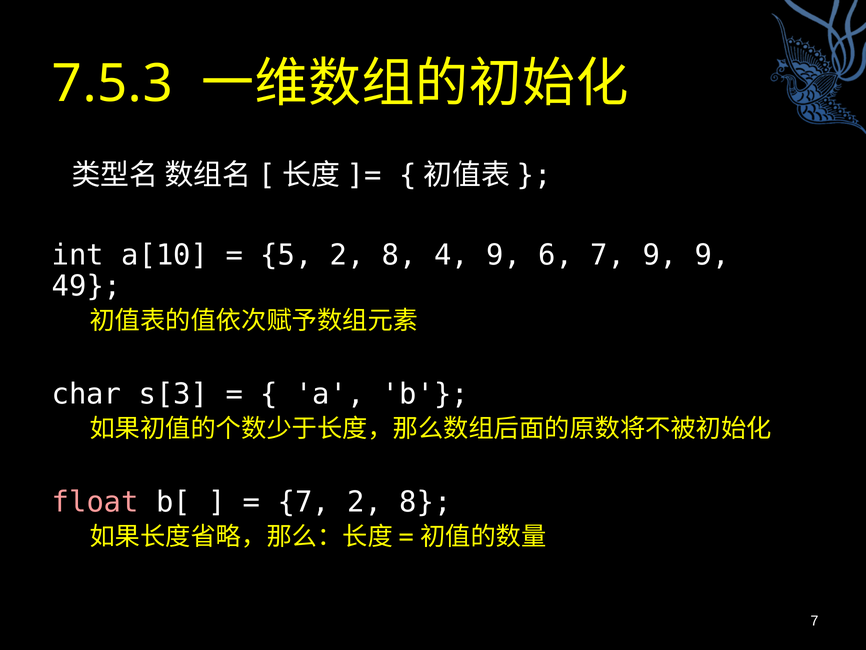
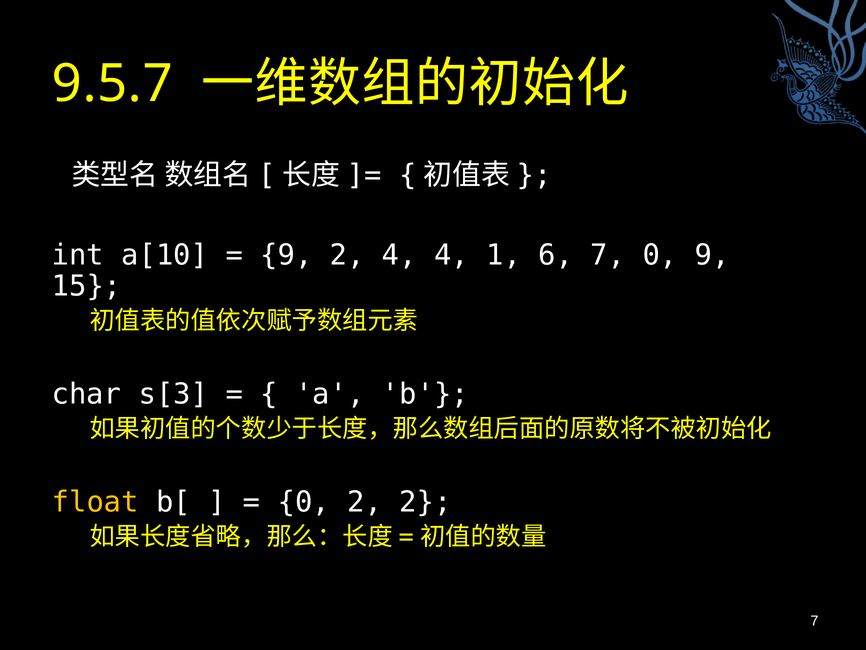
7.5.3: 7.5.3 -> 9.5.7
5 at (286, 255): 5 -> 9
8 at (399, 255): 8 -> 4
4 9: 9 -> 1
7 9: 9 -> 0
49: 49 -> 15
float colour: pink -> yellow
7 at (304, 502): 7 -> 0
8 at (425, 502): 8 -> 2
